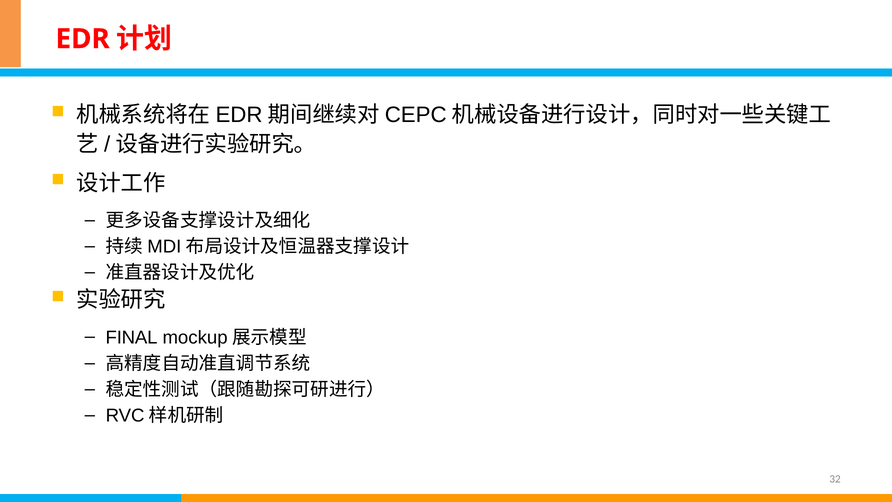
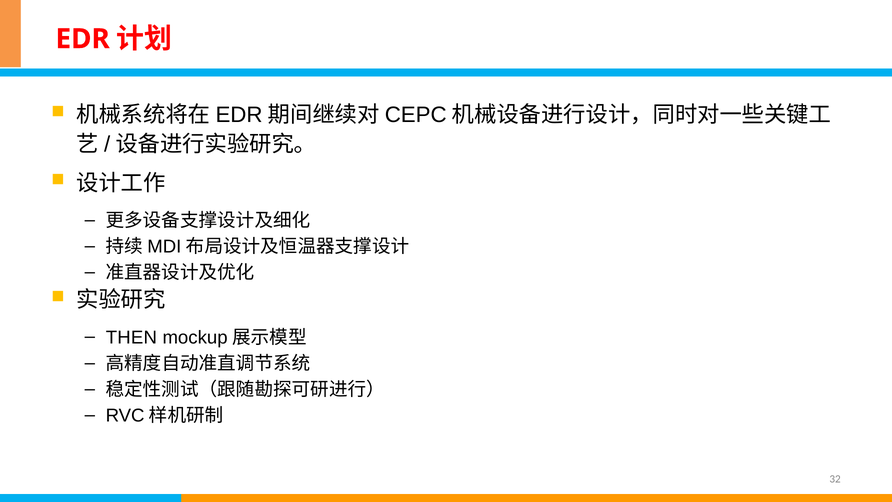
FINAL: FINAL -> THEN
